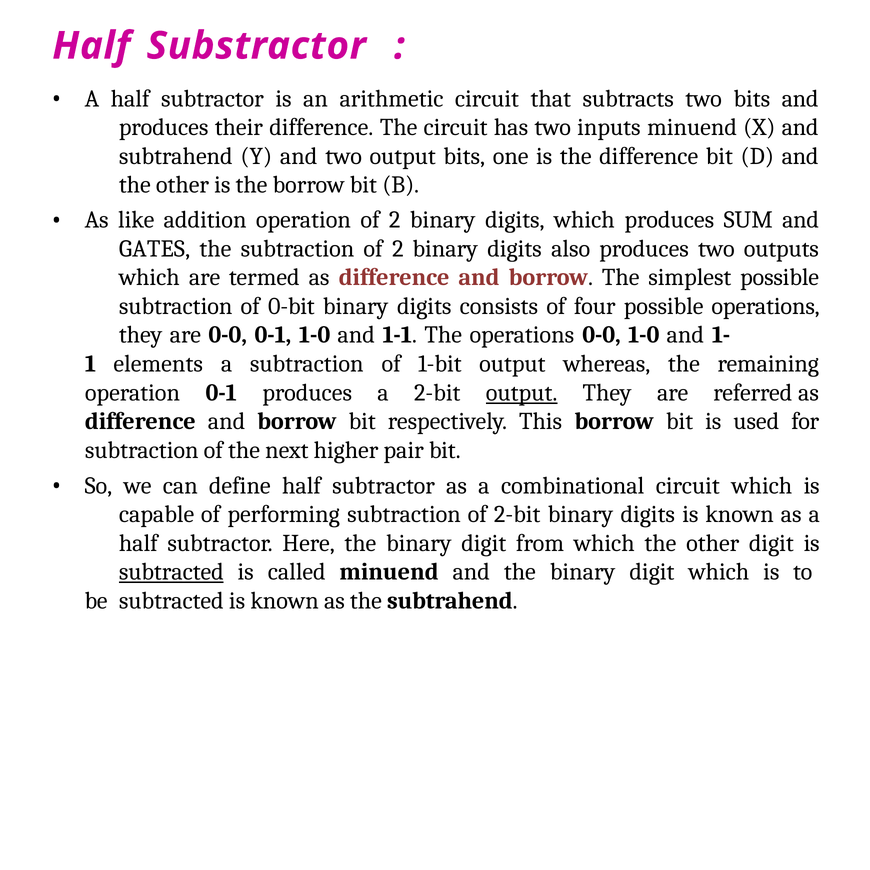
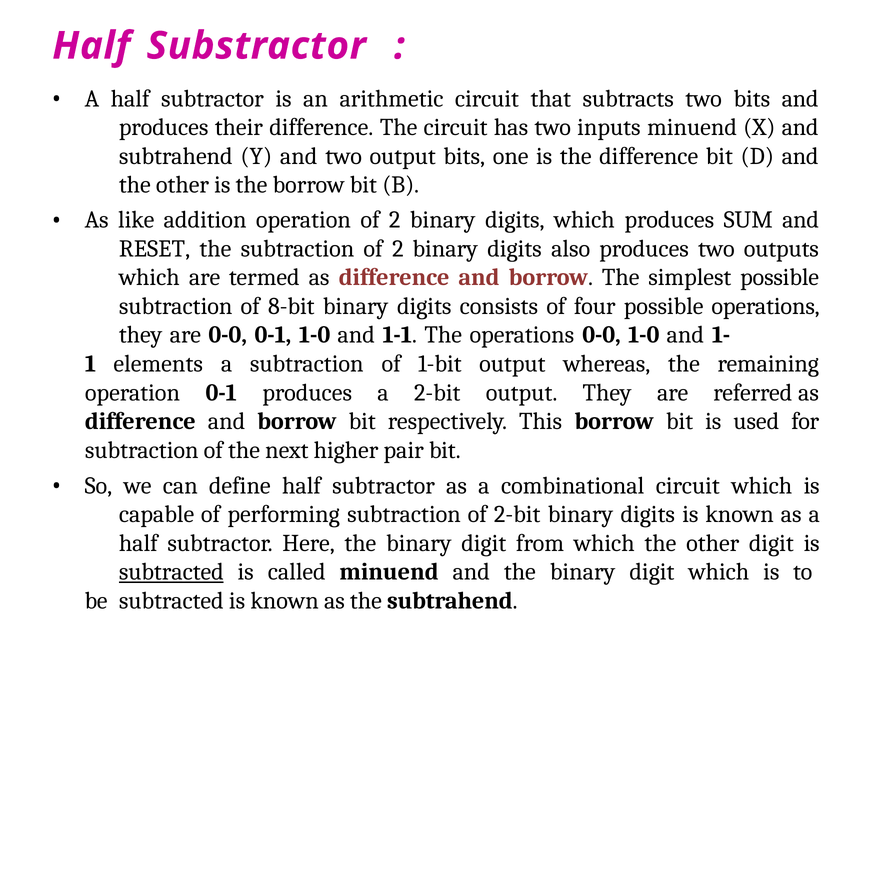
GATES: GATES -> RESET
0-bit: 0-bit -> 8-bit
output at (522, 393) underline: present -> none
